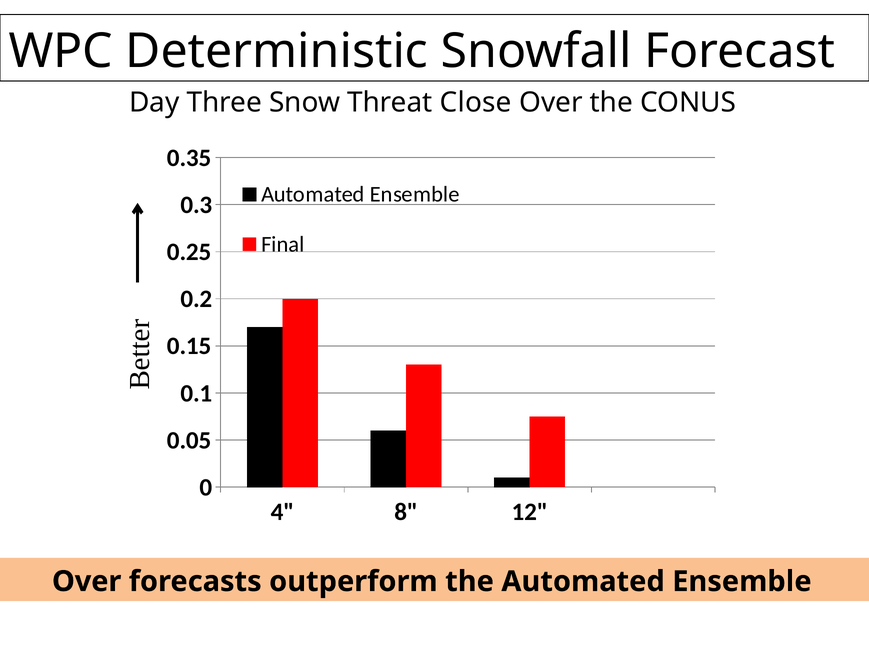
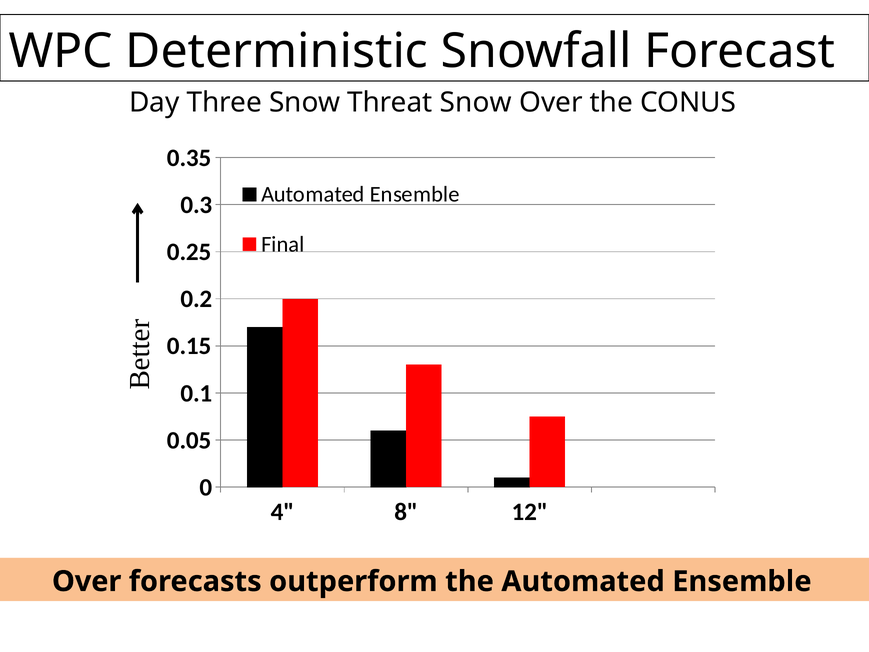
Threat Close: Close -> Snow
